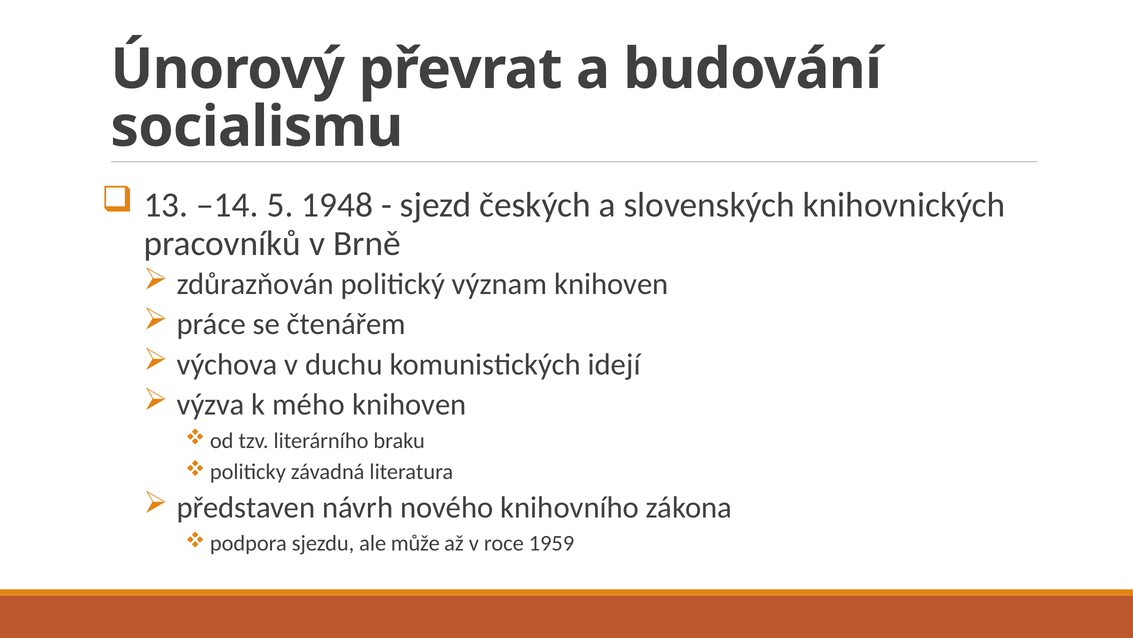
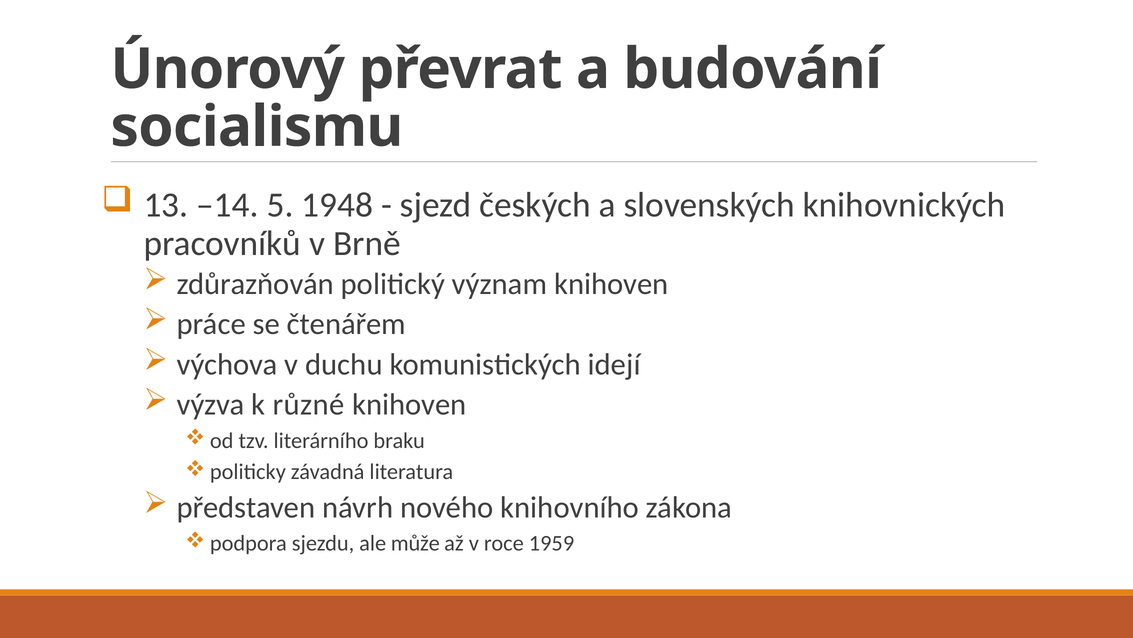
mého: mého -> různé
